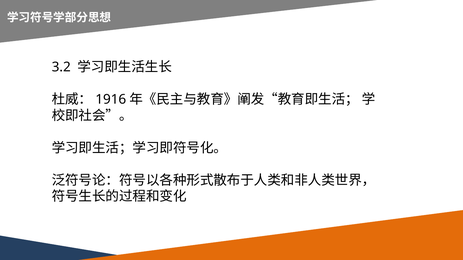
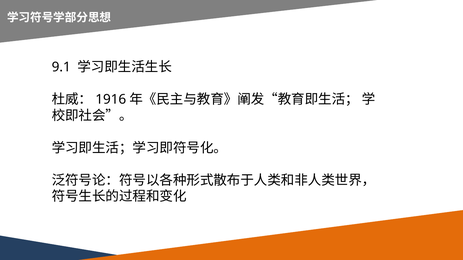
3.2: 3.2 -> 9.1
